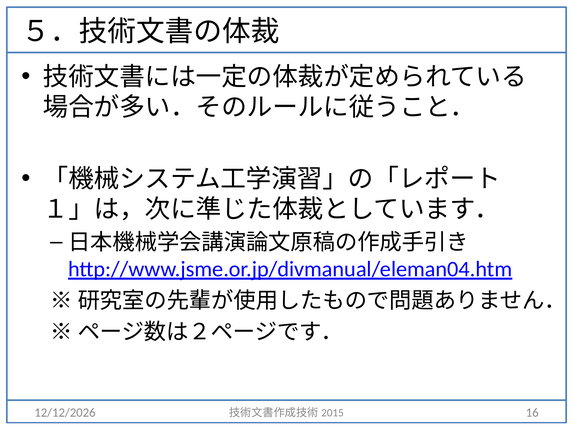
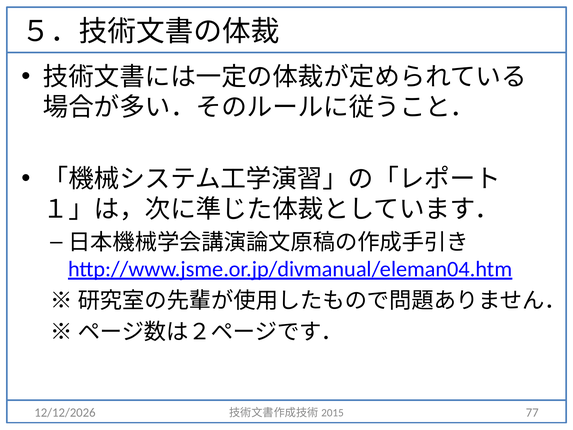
16: 16 -> 77
